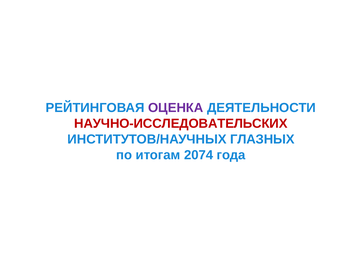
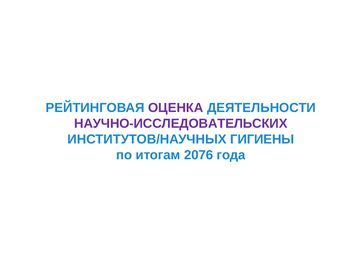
НАУЧНО-ИССЛЕДОВАТЕЛЬСКИХ colour: red -> purple
ГЛАЗНЫХ: ГЛАЗНЫХ -> ГИГИЕНЫ
2074: 2074 -> 2076
